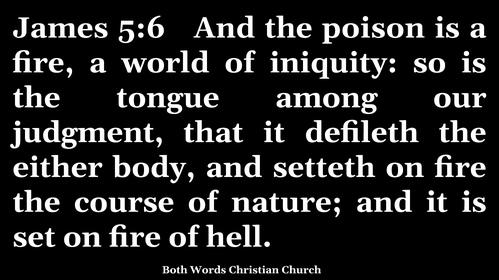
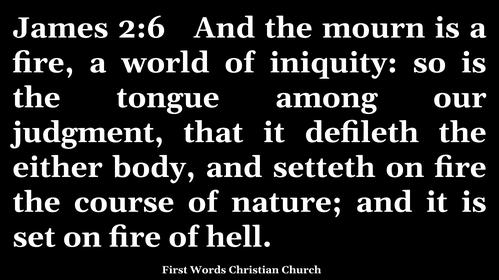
5:6: 5:6 -> 2:6
poison: poison -> mourn
Both: Both -> First
